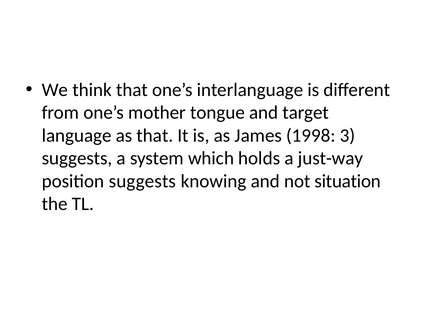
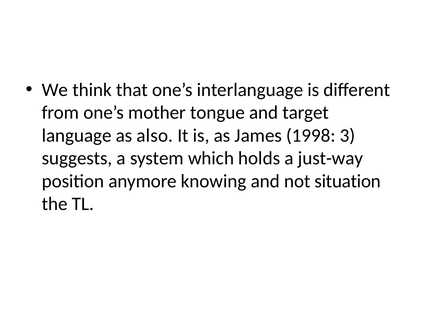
as that: that -> also
position suggests: suggests -> anymore
